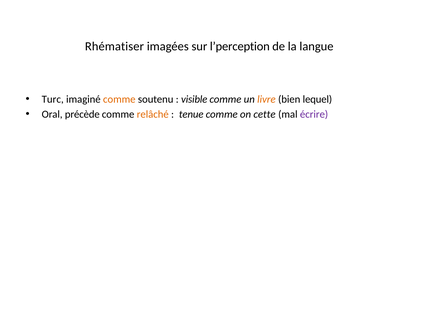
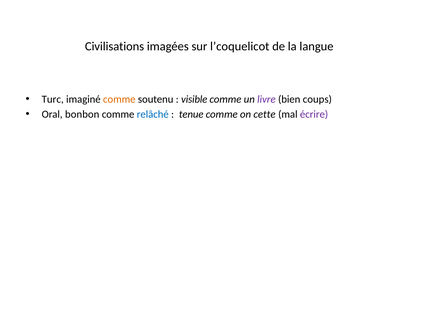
Rhématiser: Rhématiser -> Civilisations
l’perception: l’perception -> l’coquelicot
livre colour: orange -> purple
lequel: lequel -> coups
précède: précède -> bonbon
relâché colour: orange -> blue
